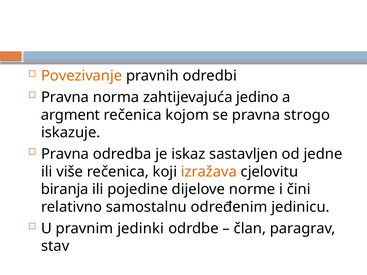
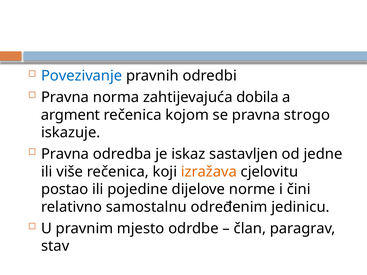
Povezivanje colour: orange -> blue
jedino: jedino -> dobila
biranja: biranja -> postao
jedinki: jedinki -> mjesto
